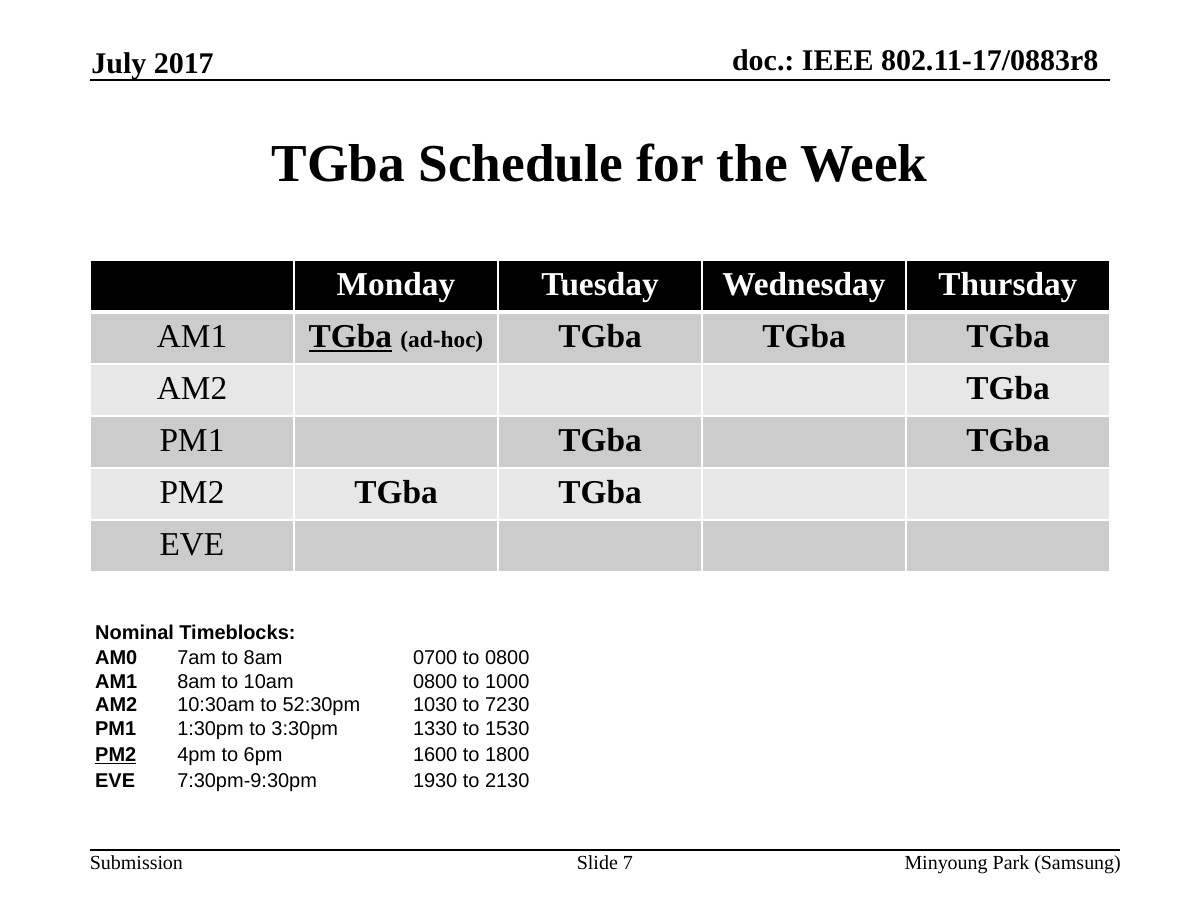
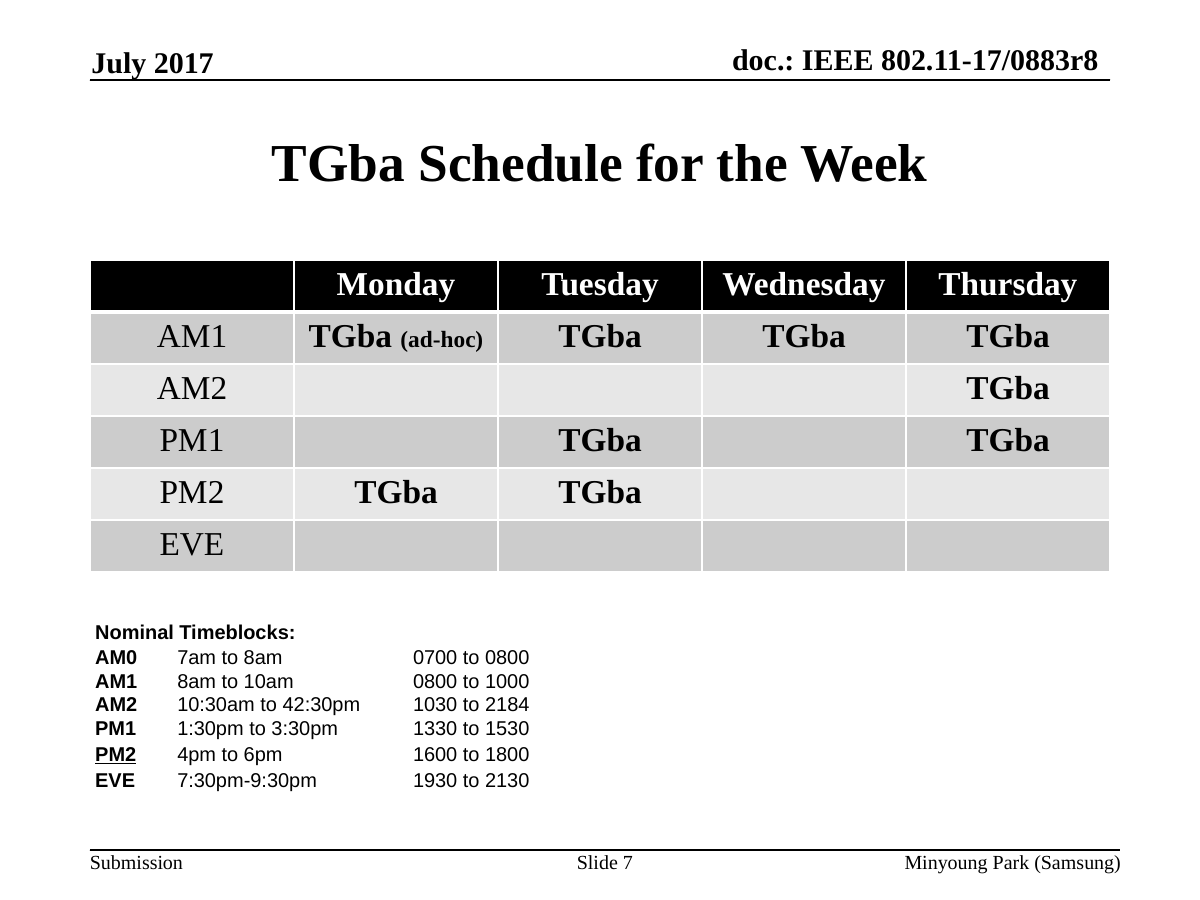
TGba at (350, 337) underline: present -> none
52:30pm: 52:30pm -> 42:30pm
7230: 7230 -> 2184
